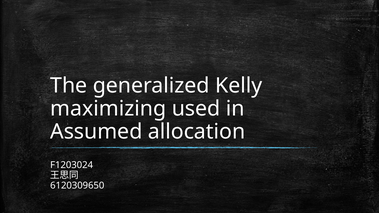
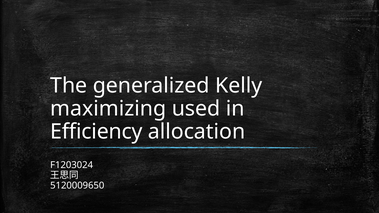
Assumed: Assumed -> Efficiency
6120309650: 6120309650 -> 5120009650
